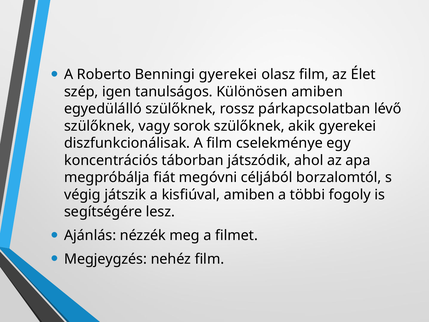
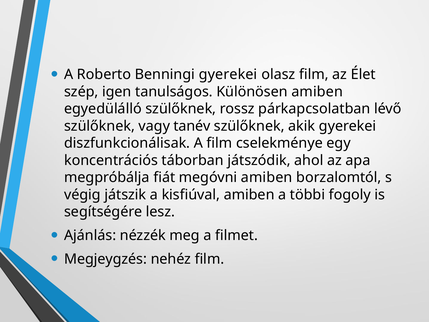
sorok: sorok -> tanév
megóvni céljából: céljából -> amiben
